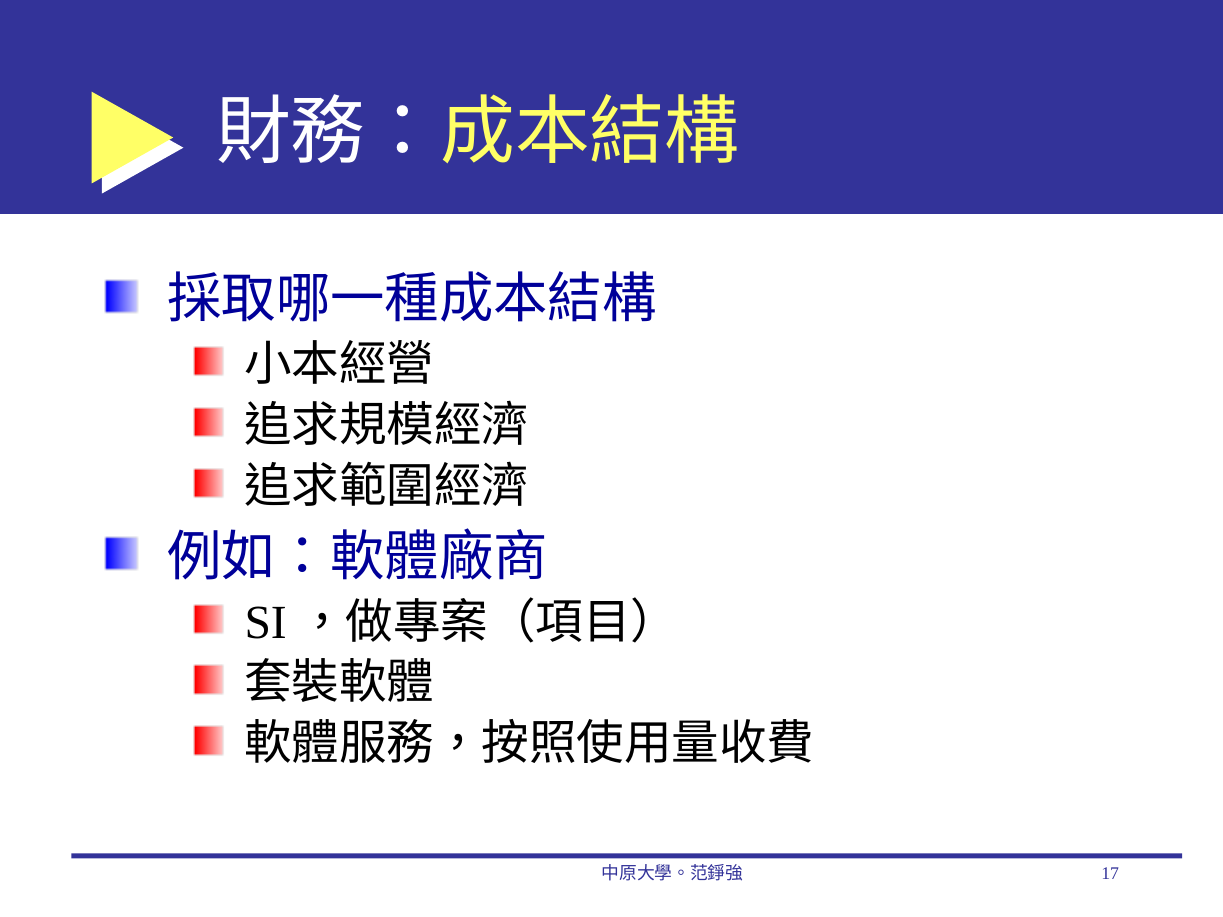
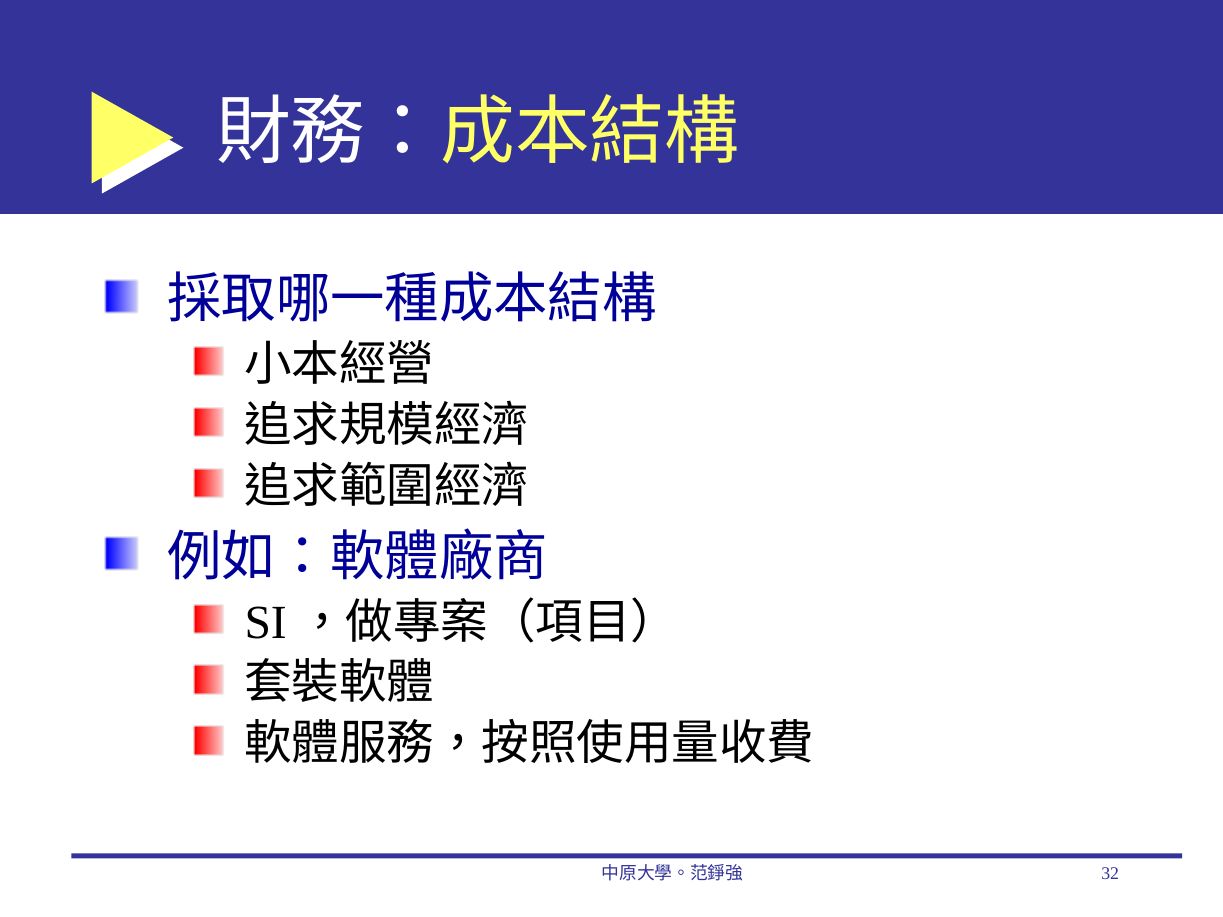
17: 17 -> 32
